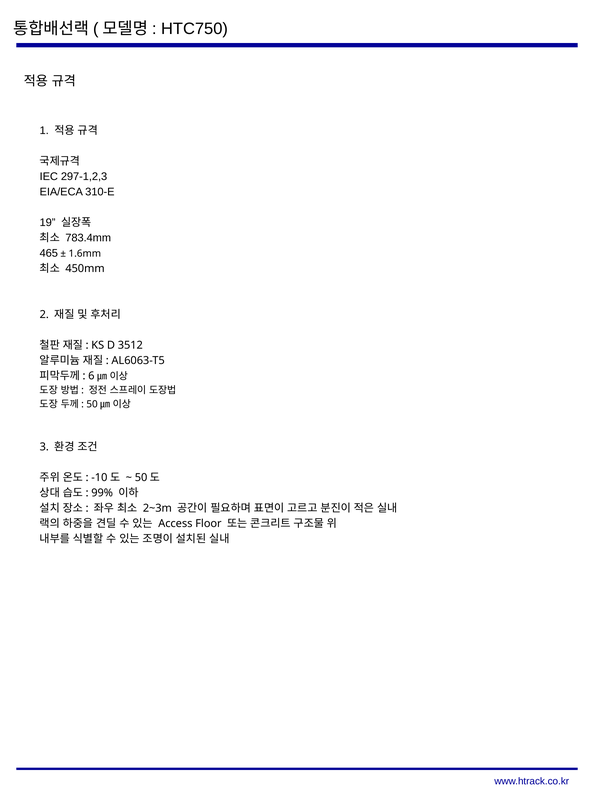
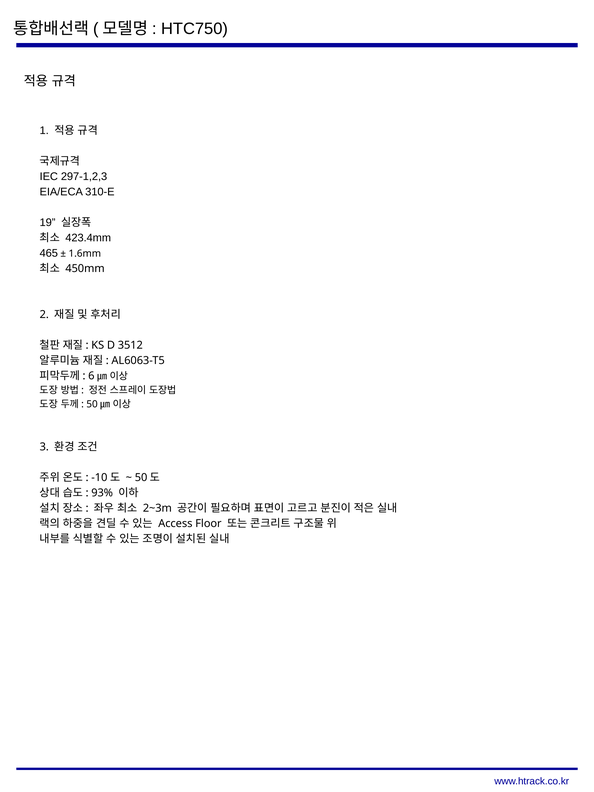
783.4mm: 783.4mm -> 423.4mm
99%: 99% -> 93%
